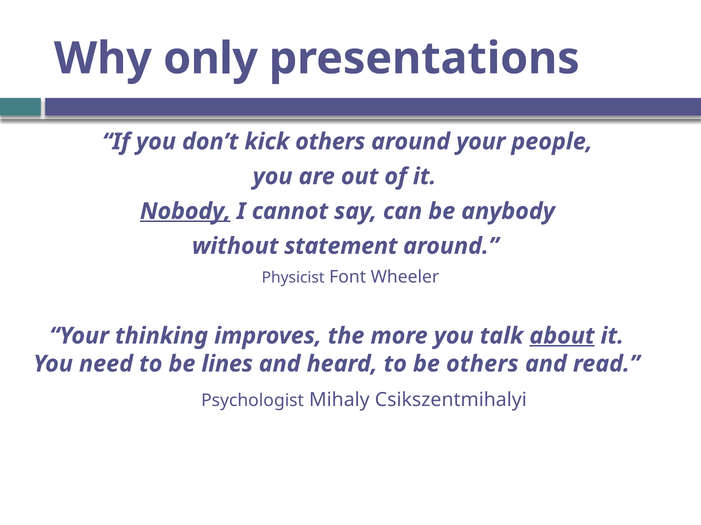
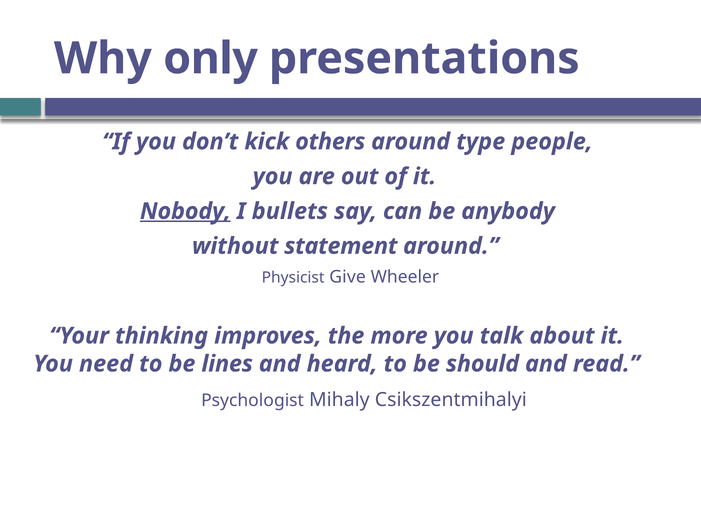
around your: your -> type
cannot: cannot -> bullets
Font: Font -> Give
about underline: present -> none
be others: others -> should
